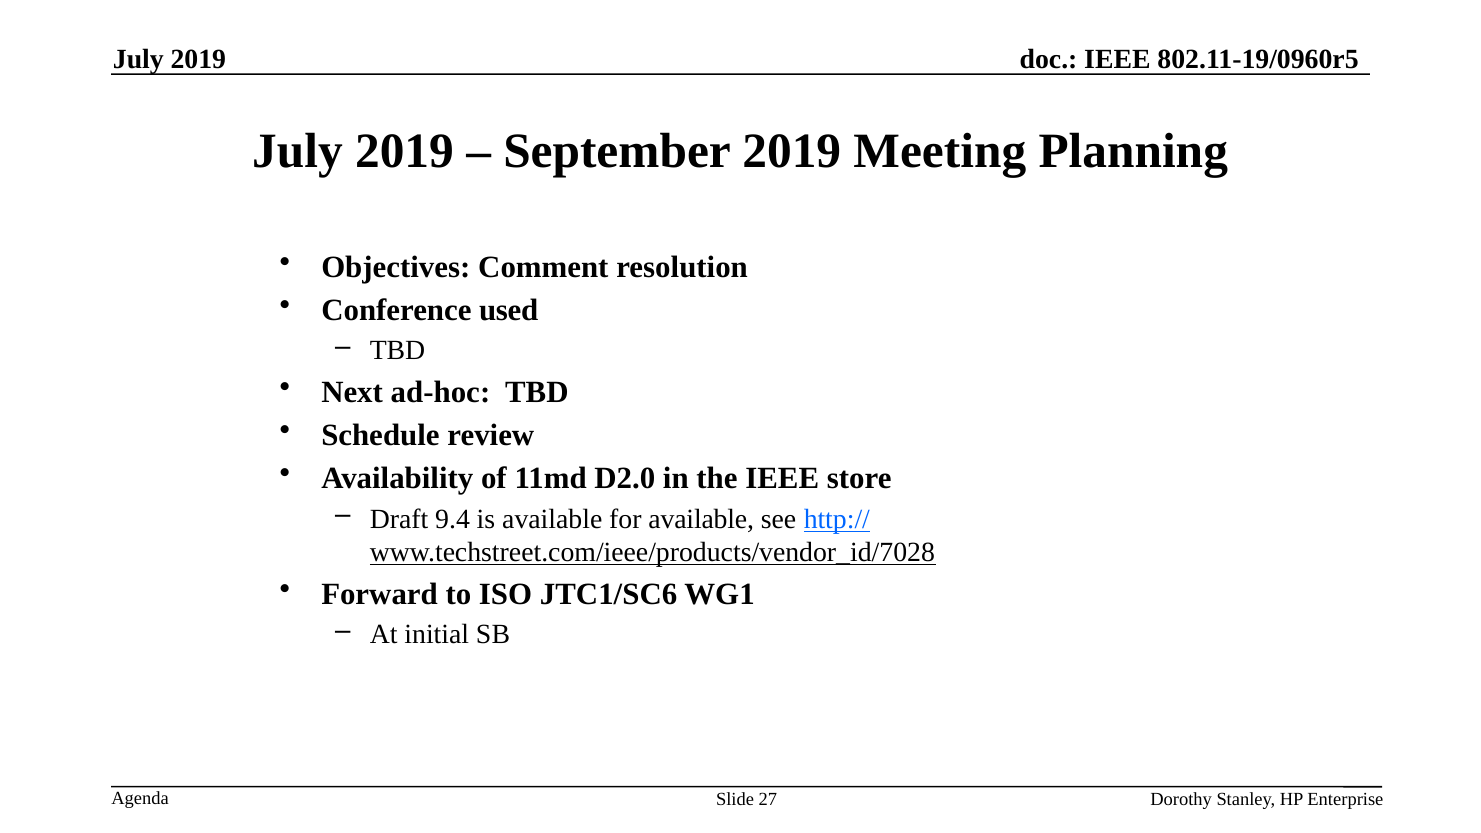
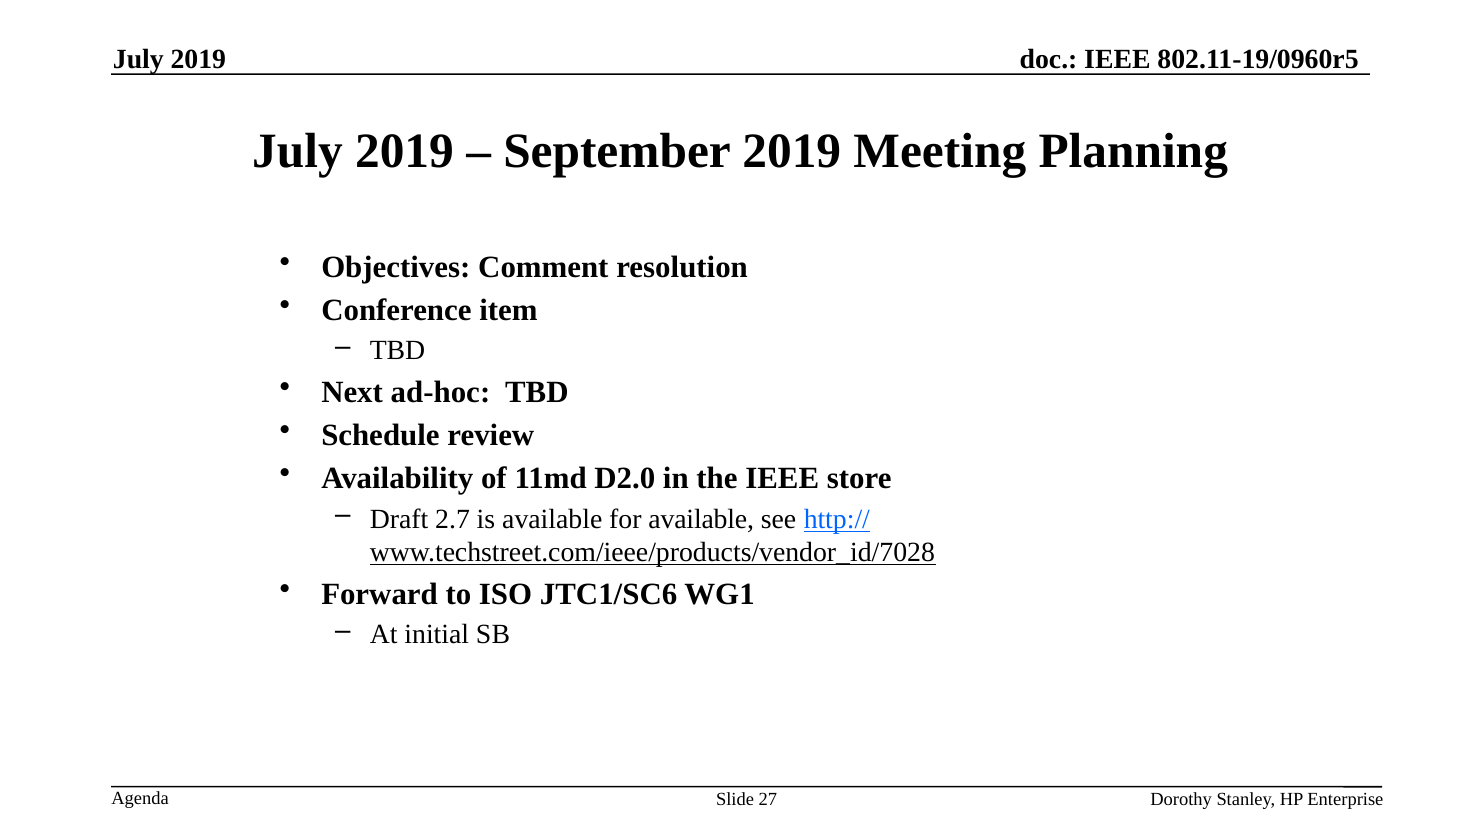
used: used -> item
9.4: 9.4 -> 2.7
